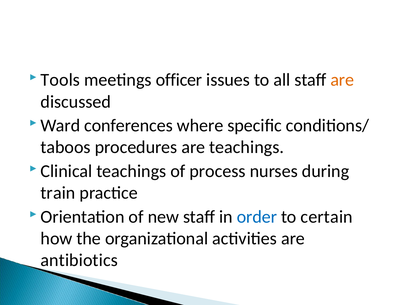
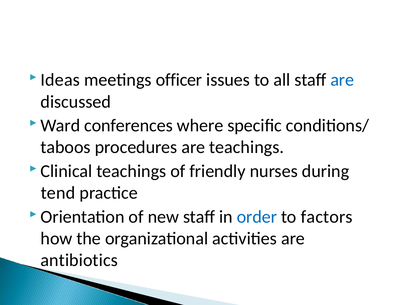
Tools: Tools -> Ideas
are at (342, 80) colour: orange -> blue
process: process -> friendly
train: train -> tend
certain: certain -> factors
